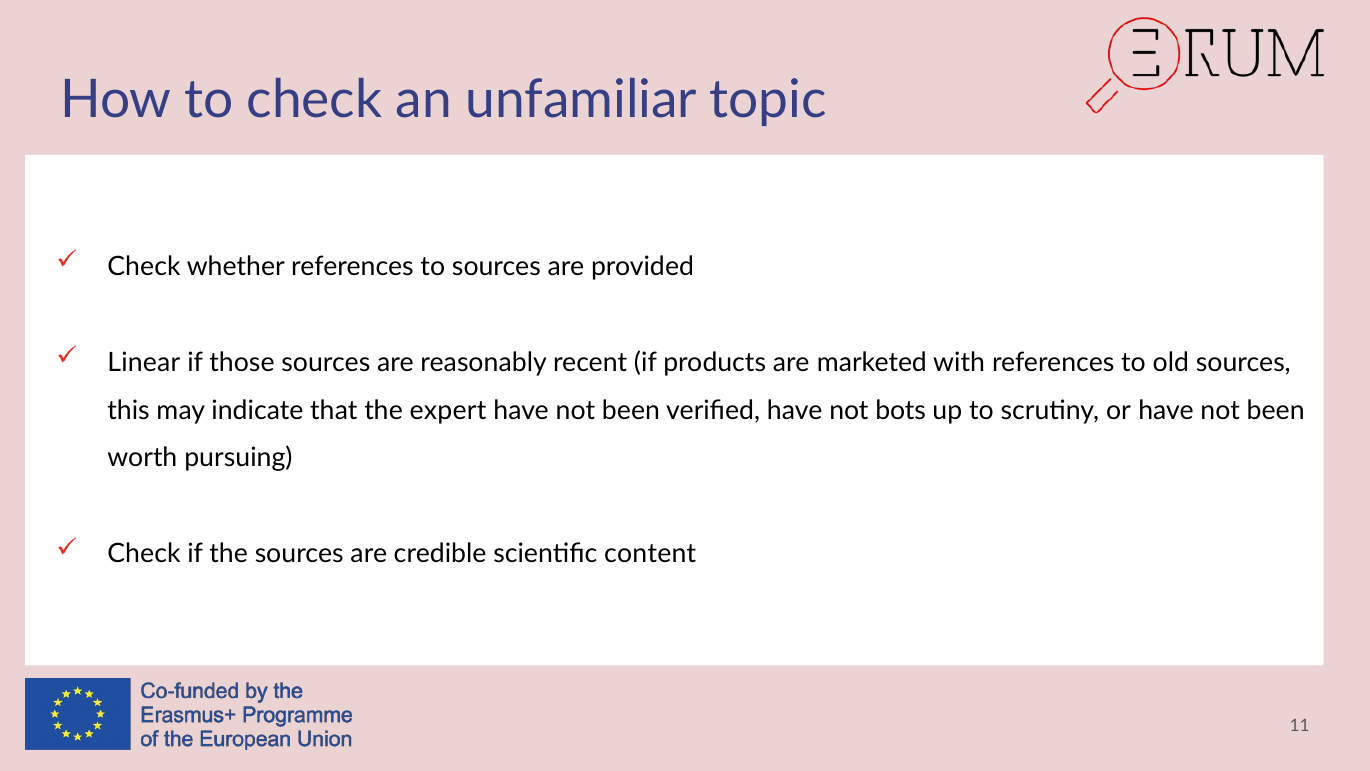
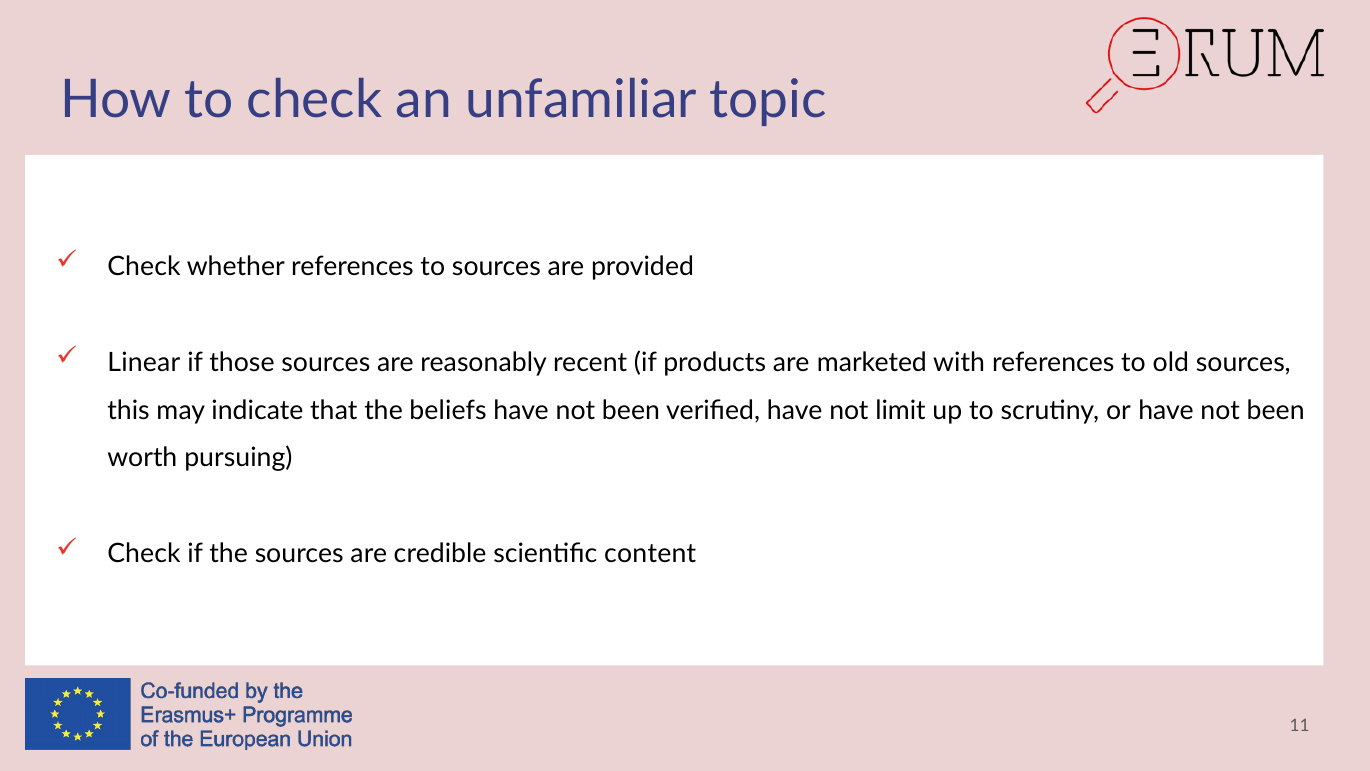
expert: expert -> beliefs
bots: bots -> limit
